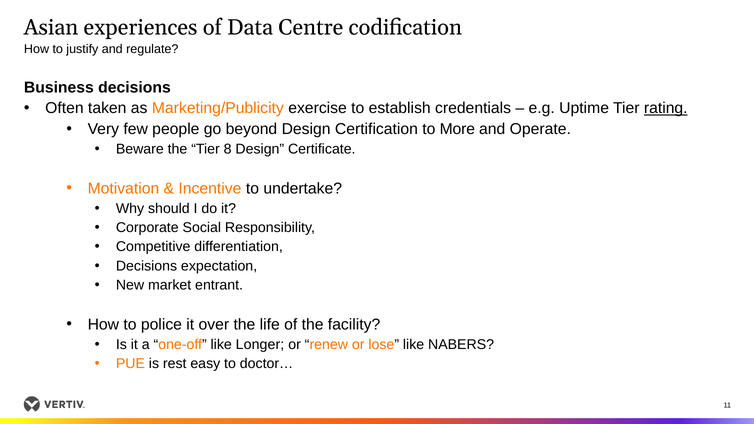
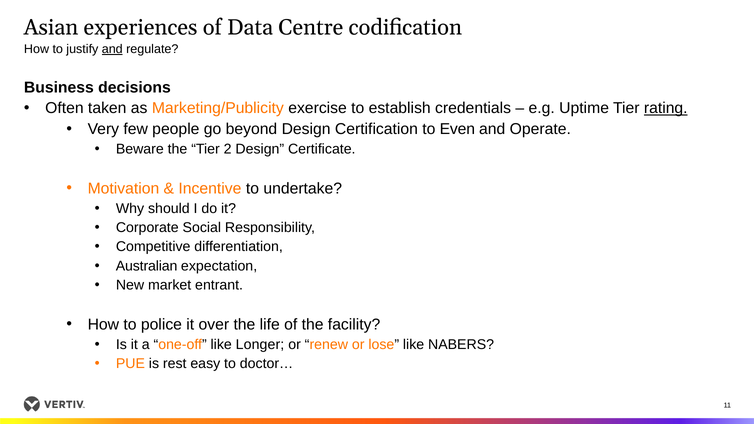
and at (112, 49) underline: none -> present
More: More -> Even
8: 8 -> 2
Decisions at (147, 266): Decisions -> Australian
